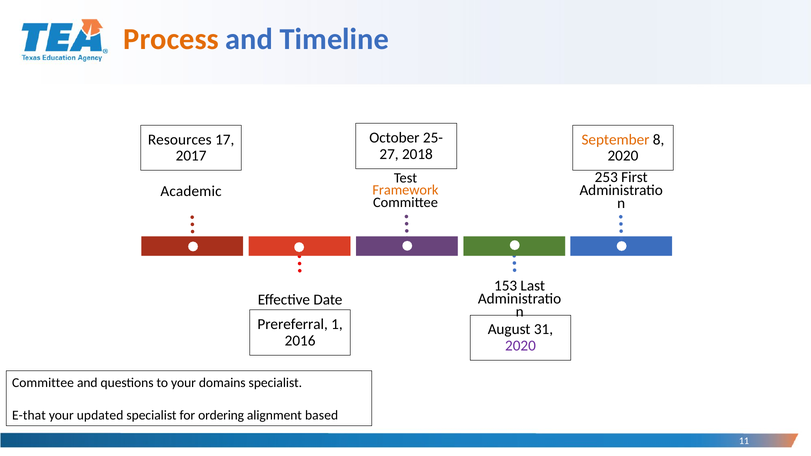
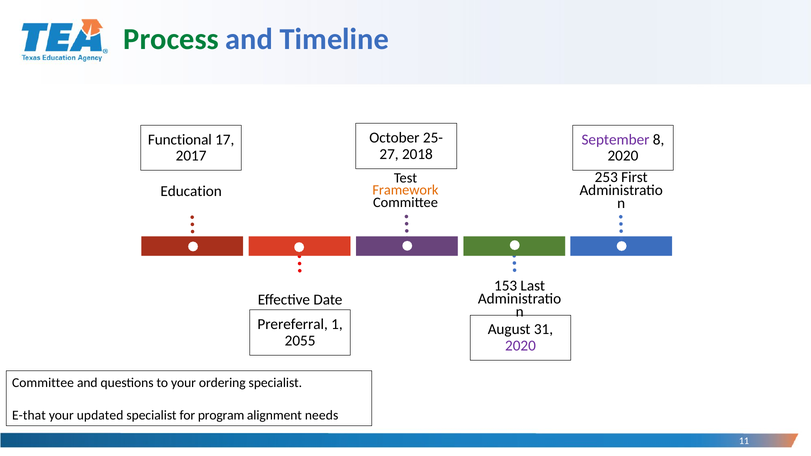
Process colour: orange -> green
Resources: Resources -> Functional
September colour: orange -> purple
Academic: Academic -> Education
2016: 2016 -> 2055
domains: domains -> ordering
ordering: ordering -> program
based: based -> needs
